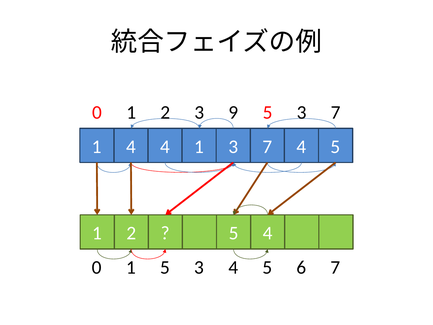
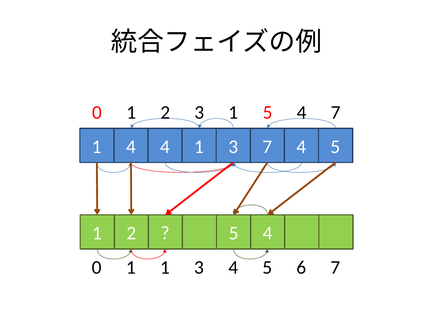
3 9: 9 -> 1
3 at (302, 112): 3 -> 4
1 5: 5 -> 1
